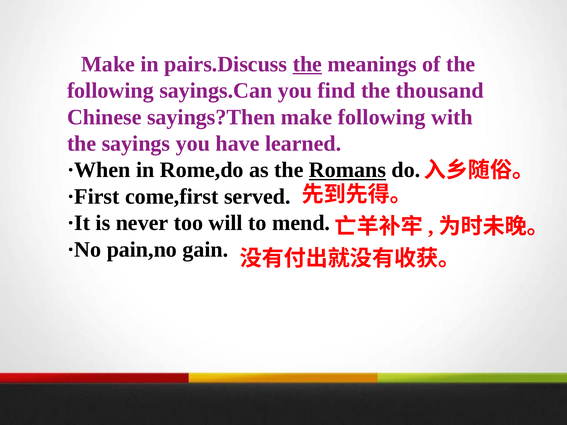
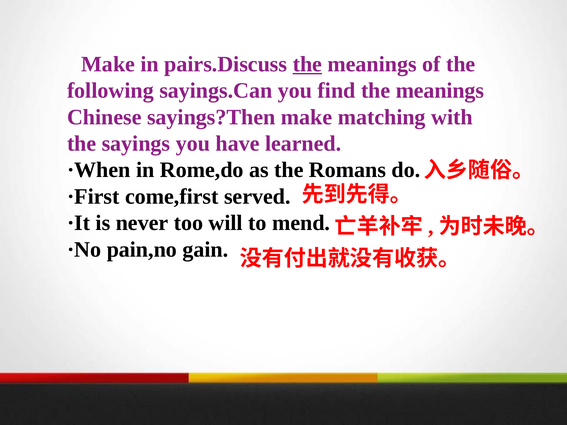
find the thousand: thousand -> meanings
make following: following -> matching
Romans underline: present -> none
